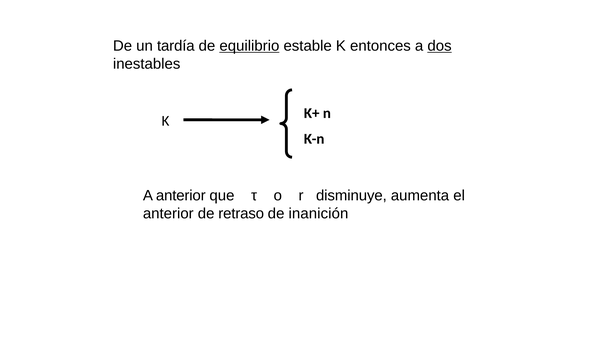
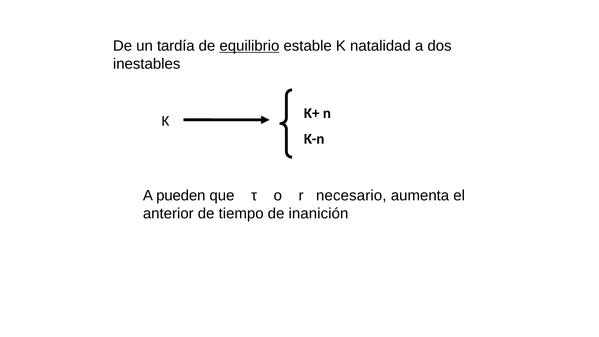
entonces: entonces -> natalidad
dos underline: present -> none
A anterior: anterior -> pueden
disminuye: disminuye -> necesario
retraso: retraso -> tiempo
